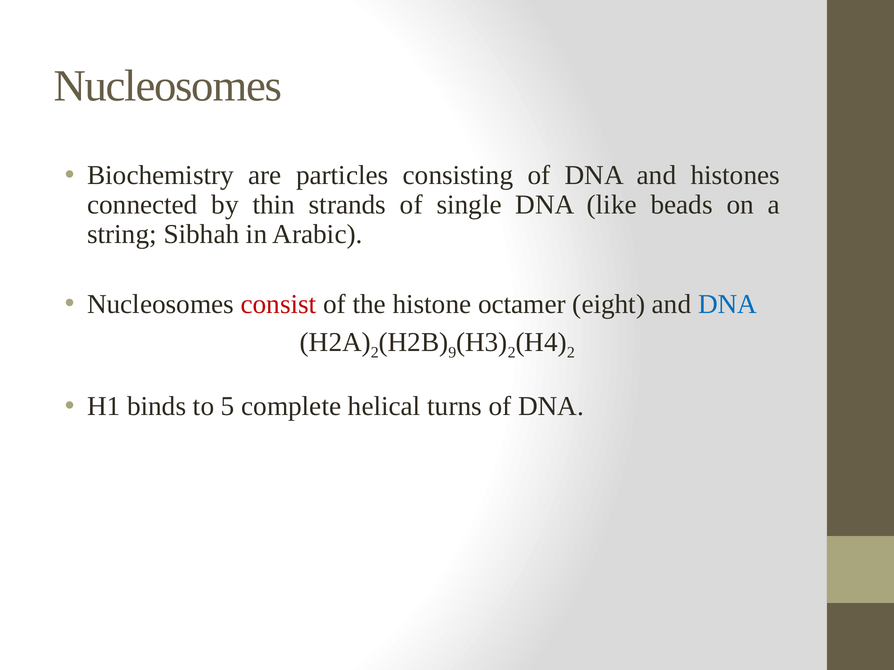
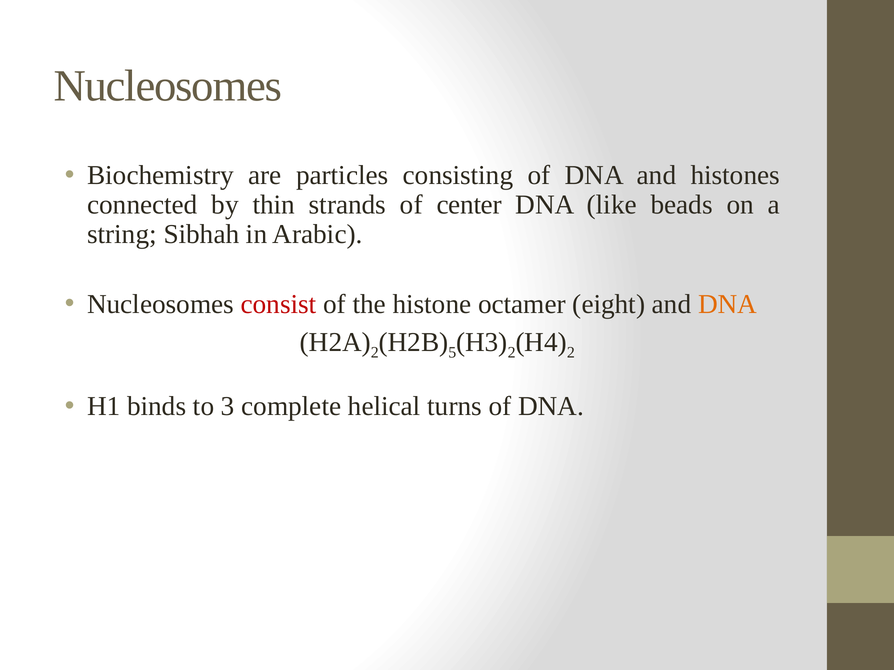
single: single -> center
DNA at (728, 304) colour: blue -> orange
9: 9 -> 5
5: 5 -> 3
